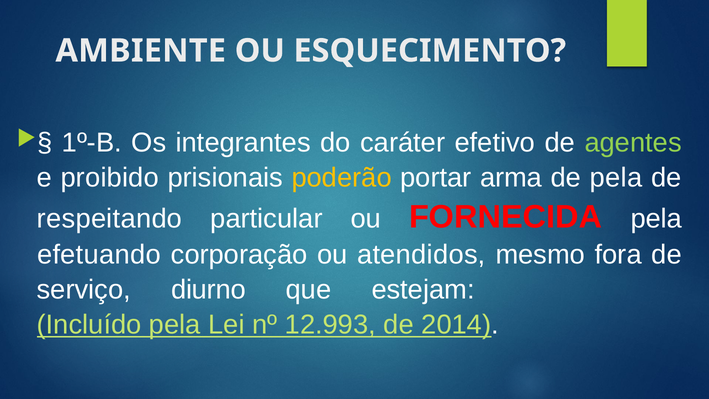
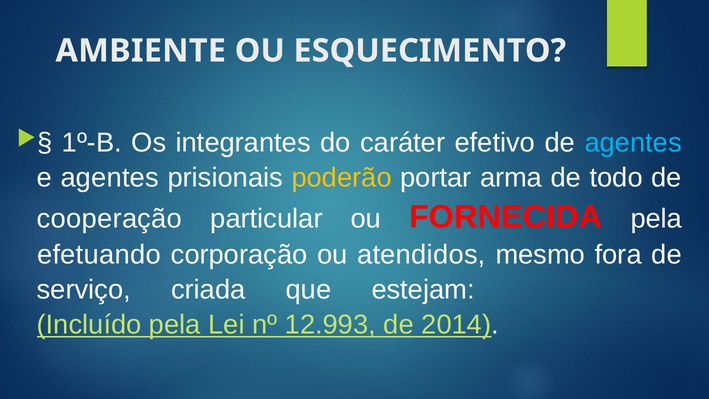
agentes at (633, 143) colour: light green -> light blue
e proibido: proibido -> agentes
de pela: pela -> todo
respeitando: respeitando -> cooperação
diurno: diurno -> criada
